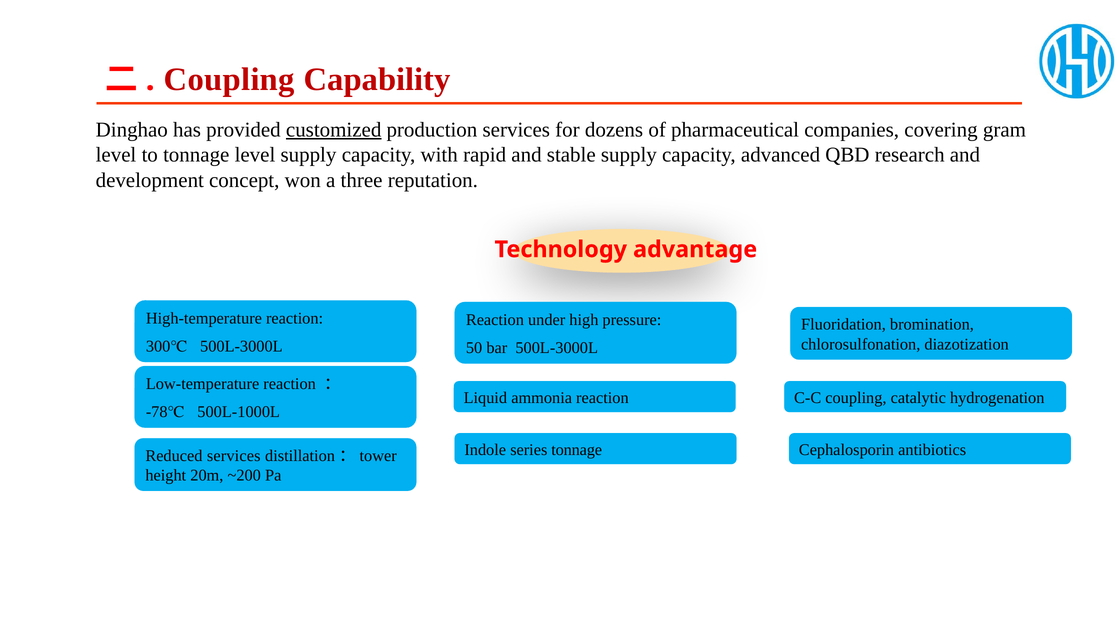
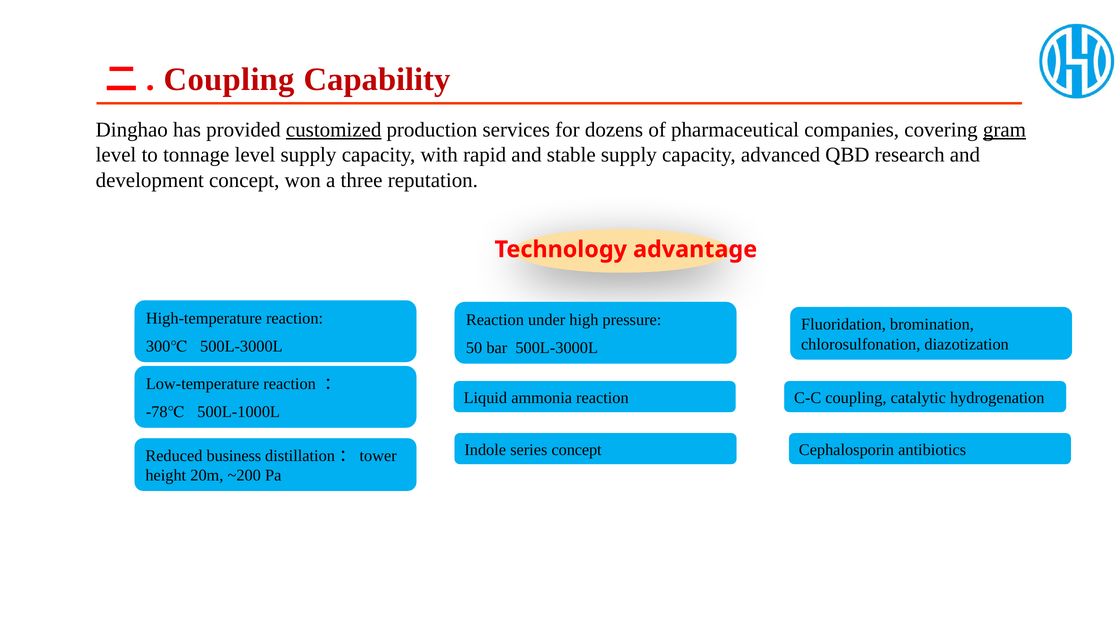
gram underline: none -> present
series tonnage: tonnage -> concept
Reduced services: services -> business
